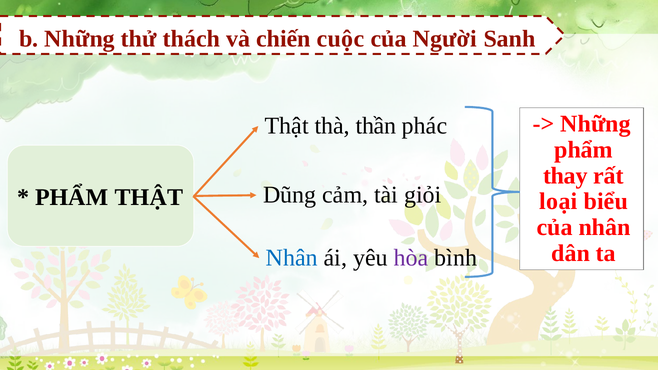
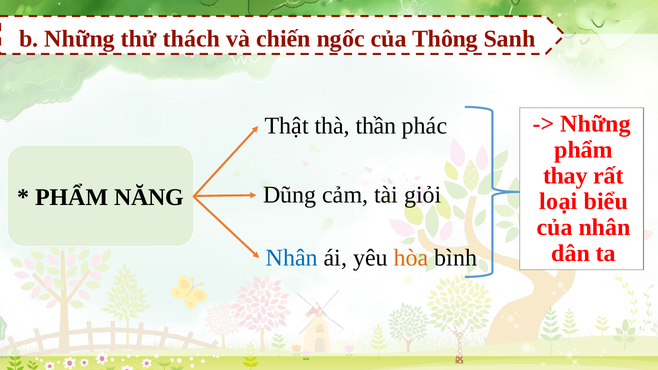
cuộc: cuộc -> ngốc
Người: Người -> Thông
PHẨM THẬT: THẬT -> NĂNG
hòa colour: purple -> orange
